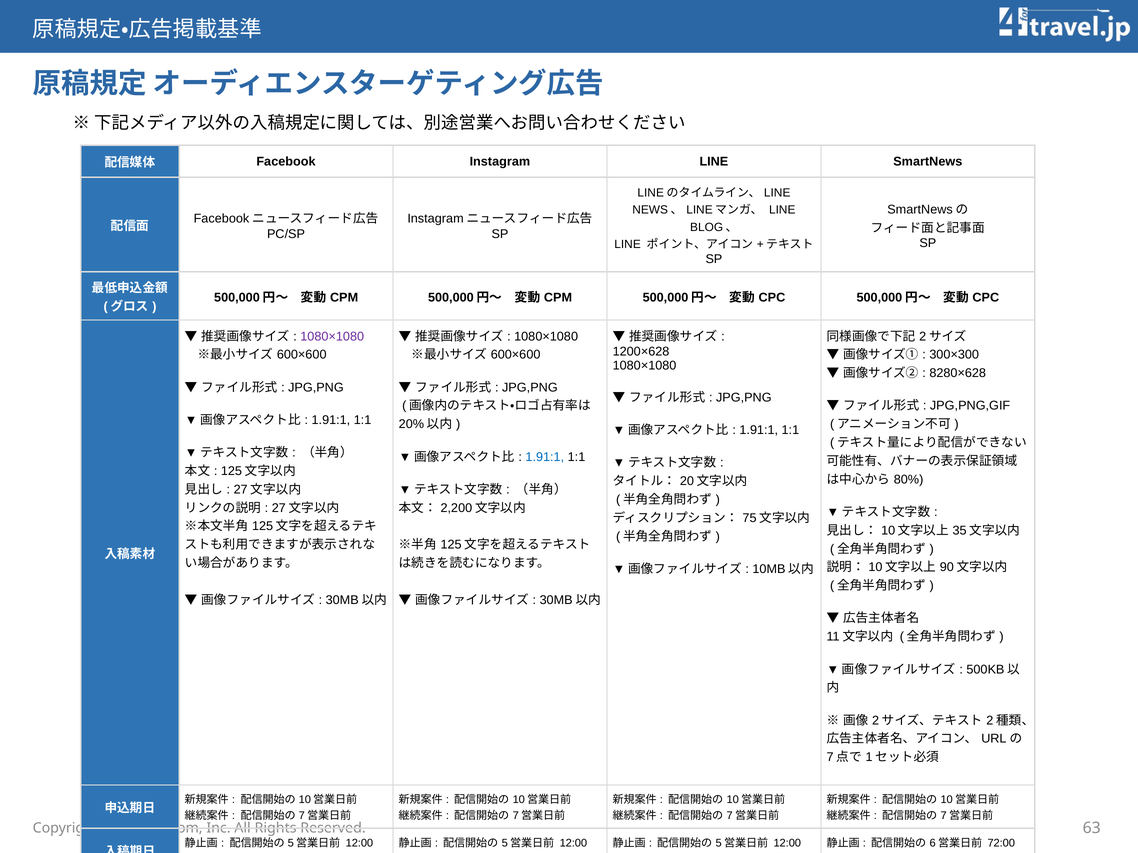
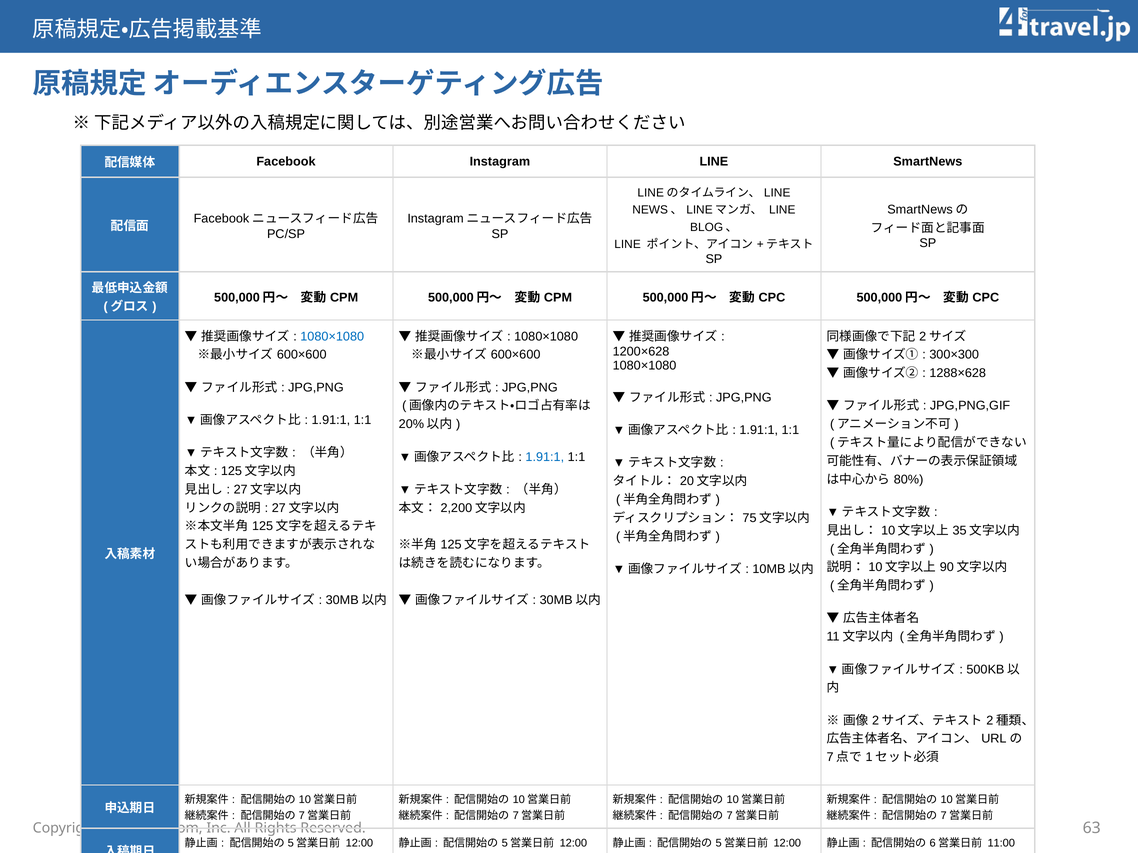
1080×1080 at (332, 337) colour: purple -> blue
8280×628: 8280×628 -> 1288×628
72:00: 72:00 -> 11:00
